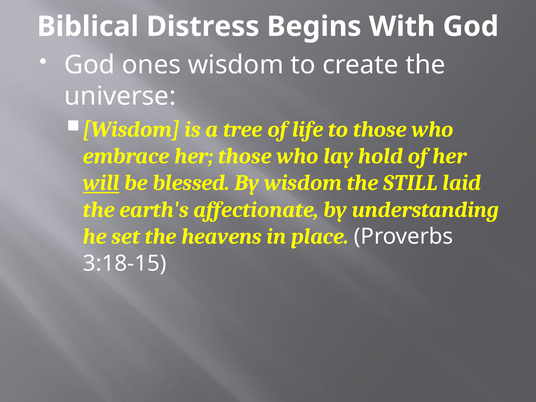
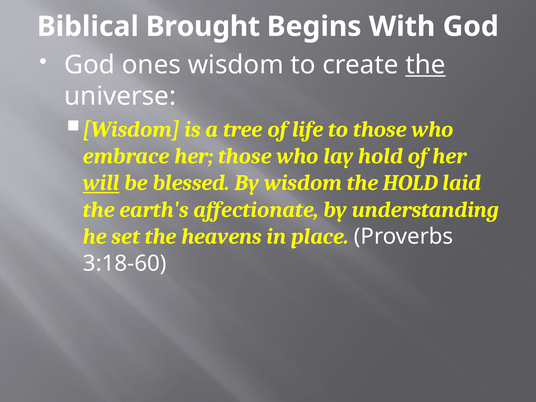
Distress: Distress -> Brought
the at (425, 65) underline: none -> present
the STILL: STILL -> HOLD
3:18-15: 3:18-15 -> 3:18-60
